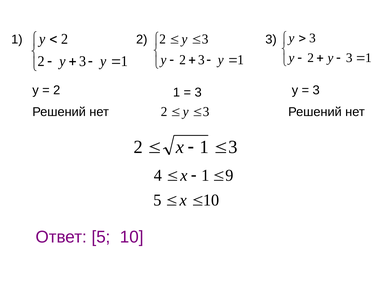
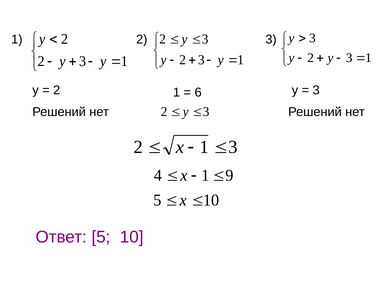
3 at (198, 92): 3 -> 6
